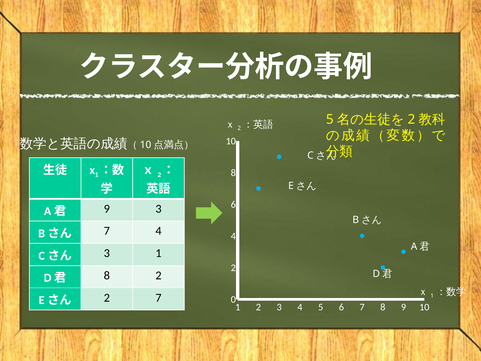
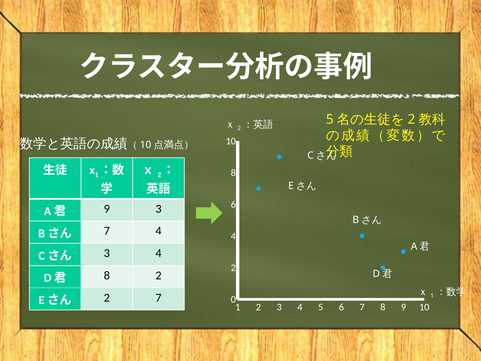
1 at (159, 253): 1 -> 4
